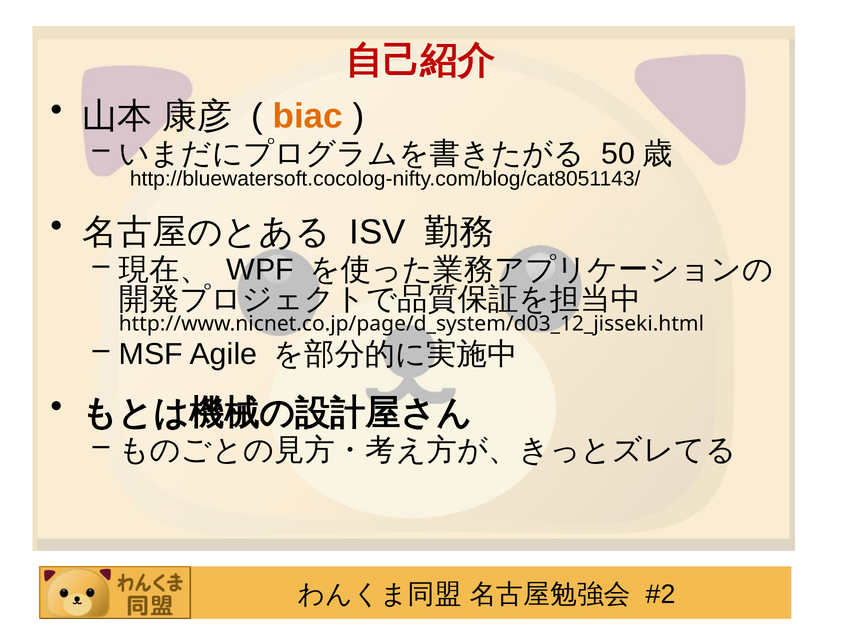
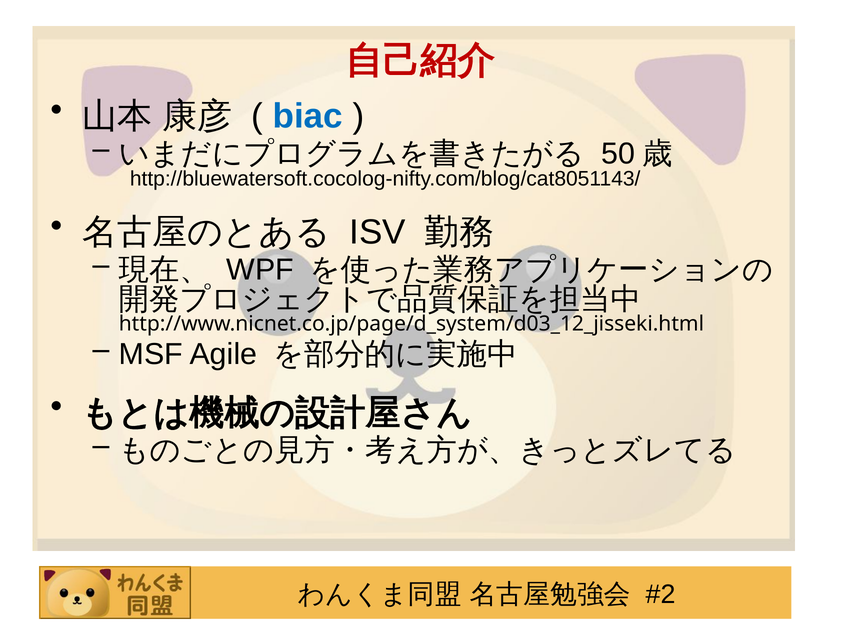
biac colour: orange -> blue
